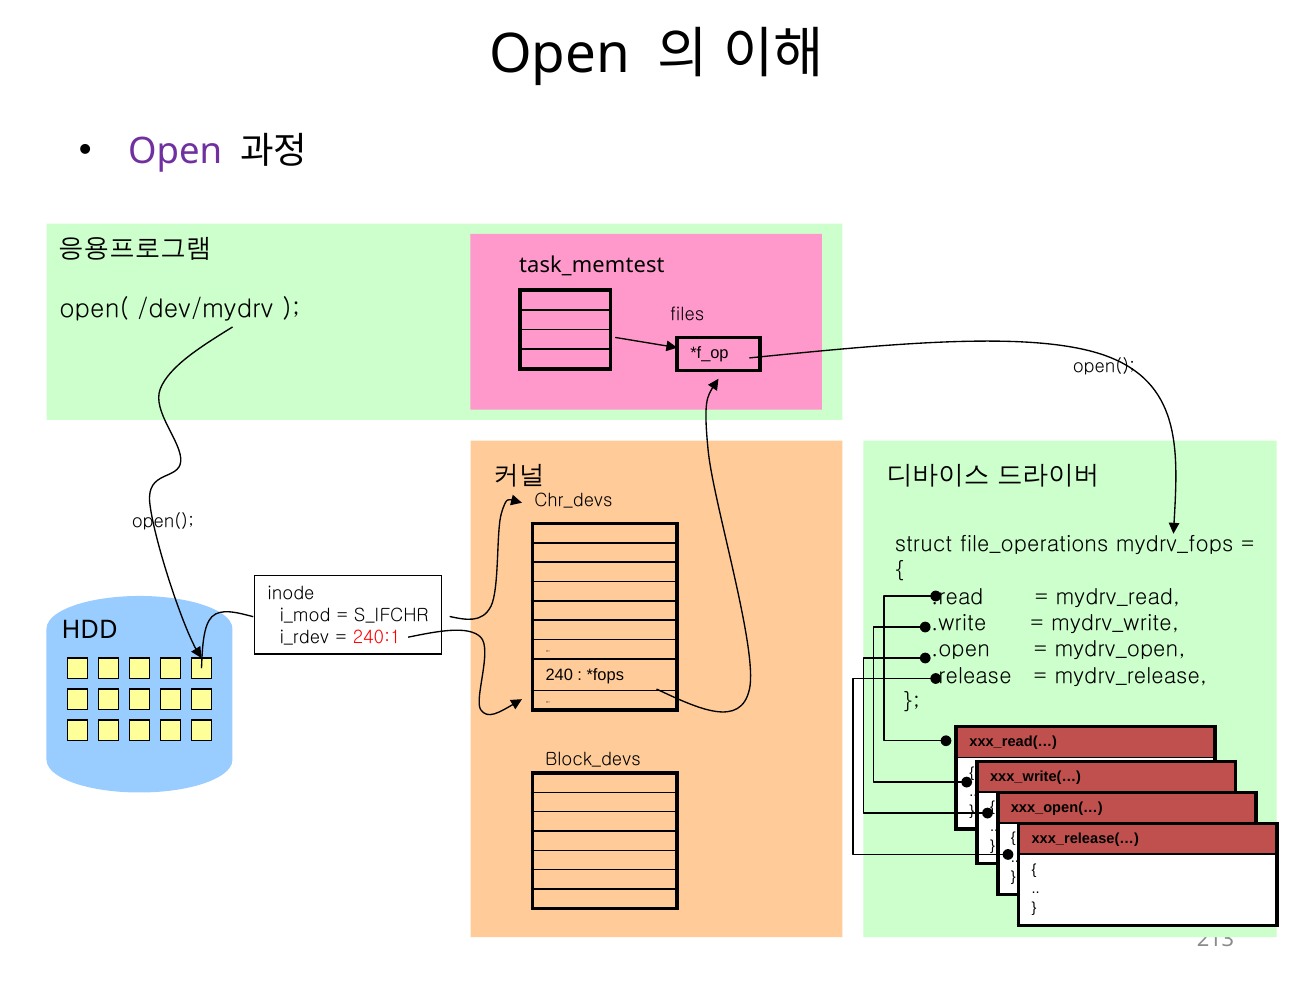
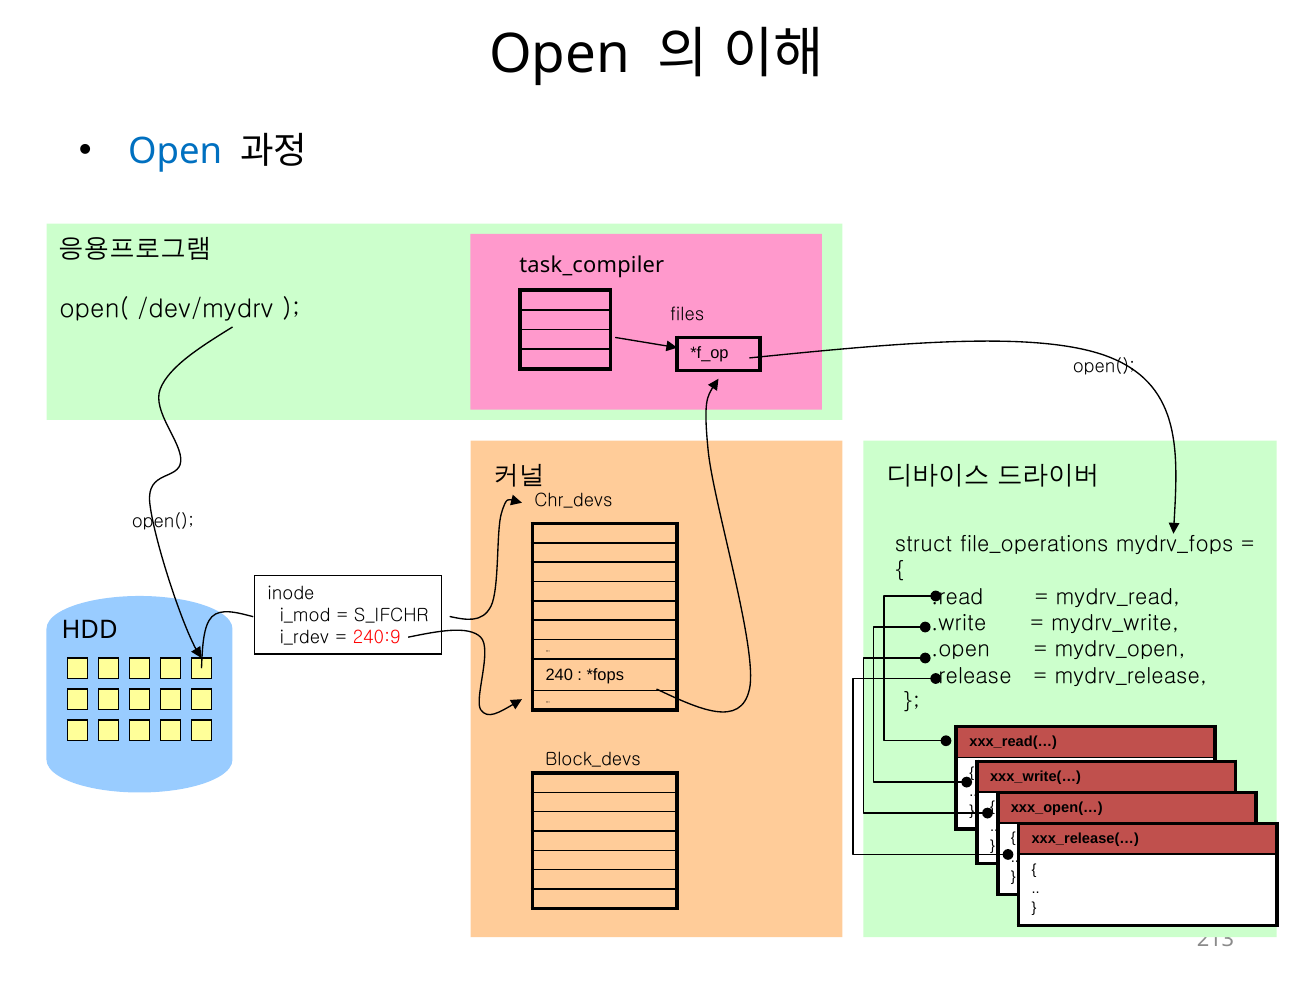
Open at (175, 151) colour: purple -> blue
task_memtest: task_memtest -> task_compiler
240:1: 240:1 -> 240:9
